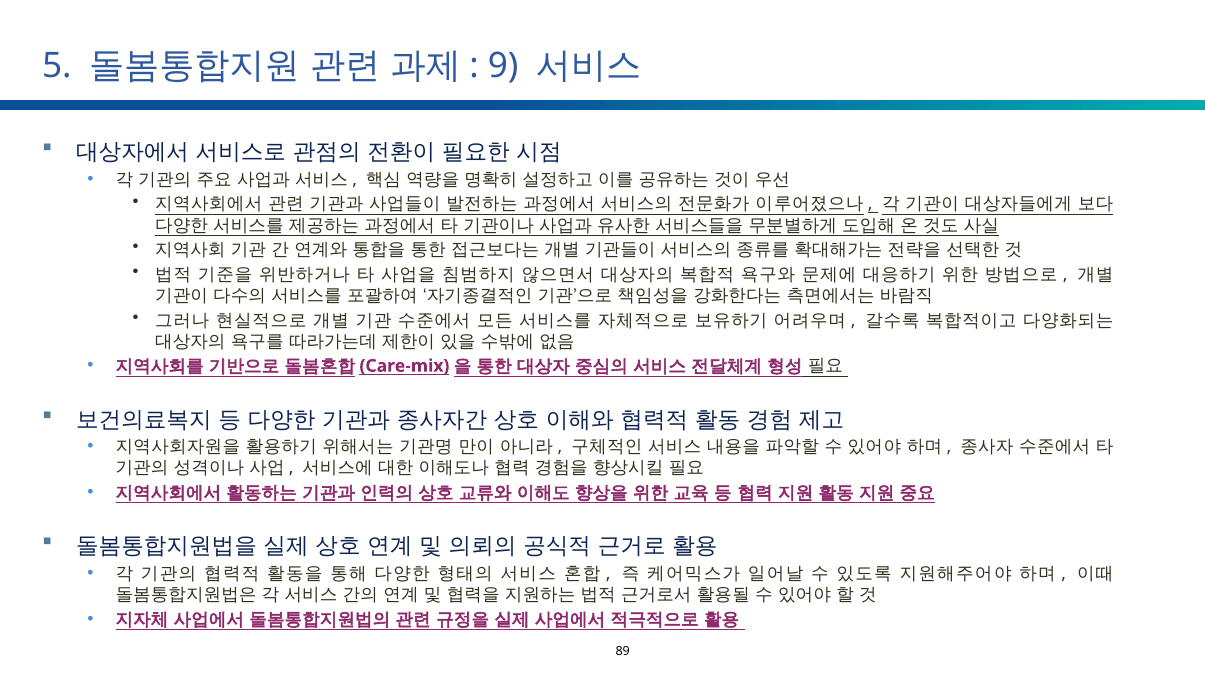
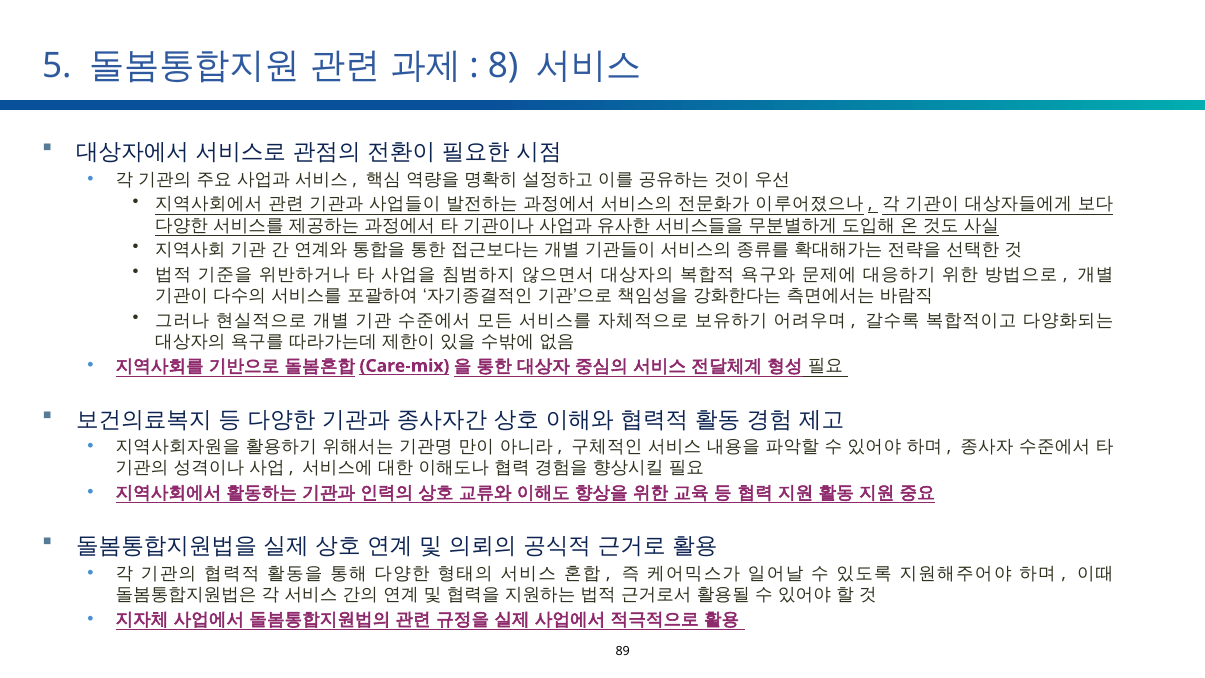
9: 9 -> 8
